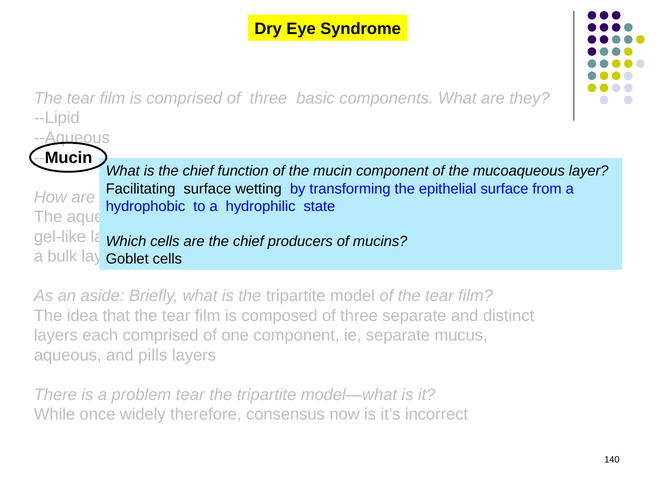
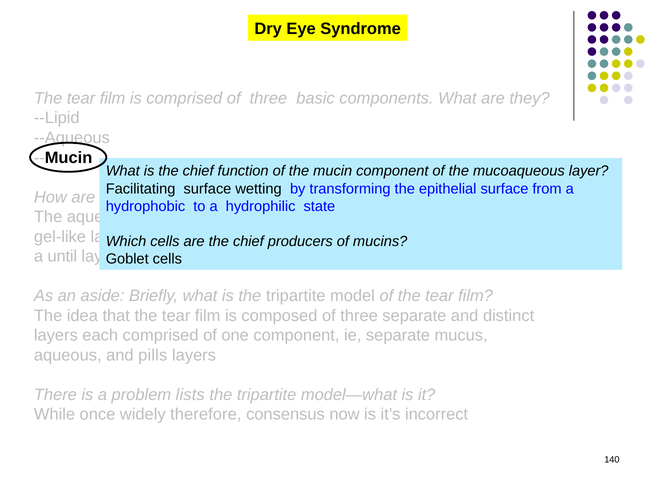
bulk: bulk -> until
problem tear: tear -> lists
